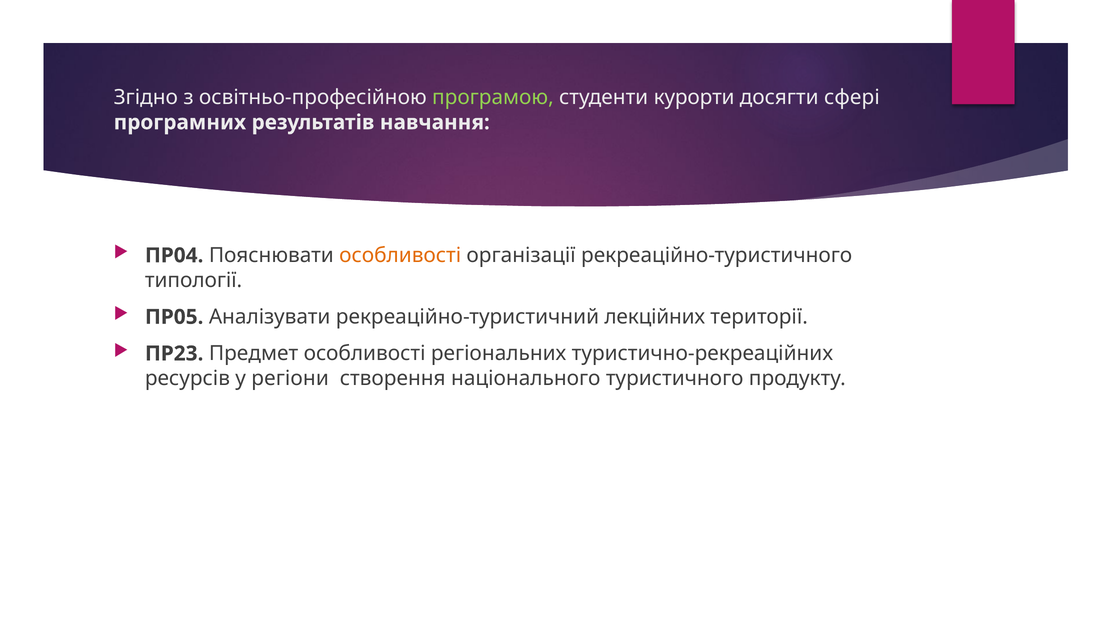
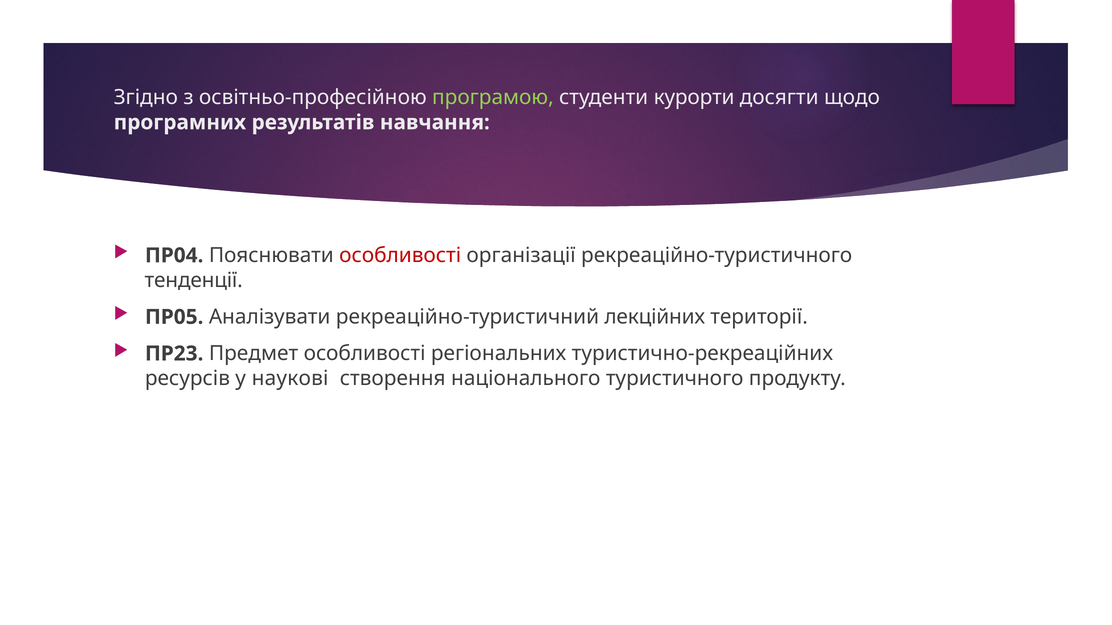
сфері: сфері -> щодо
особливості at (400, 256) colour: orange -> red
типології: типології -> тенденції
регіони: регіони -> наукові
